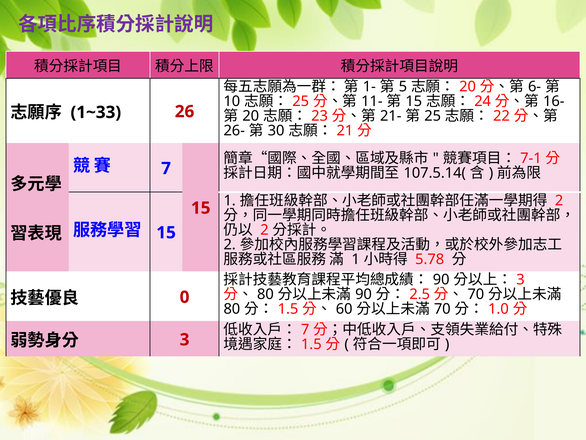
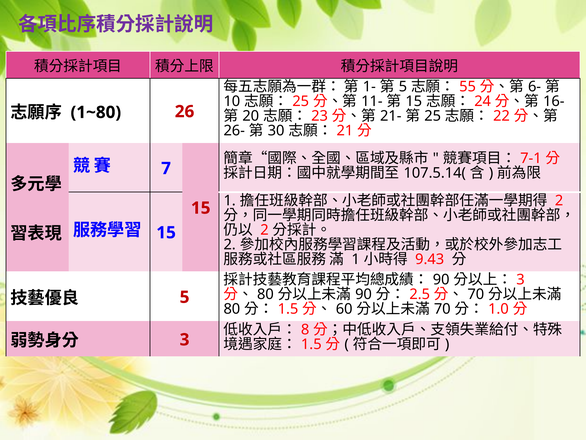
20 at (468, 87): 20 -> 55
1~33: 1~33 -> 1~80
5.78: 5.78 -> 9.43
0 at (185, 297): 0 -> 5
7 at (305, 329): 7 -> 8
